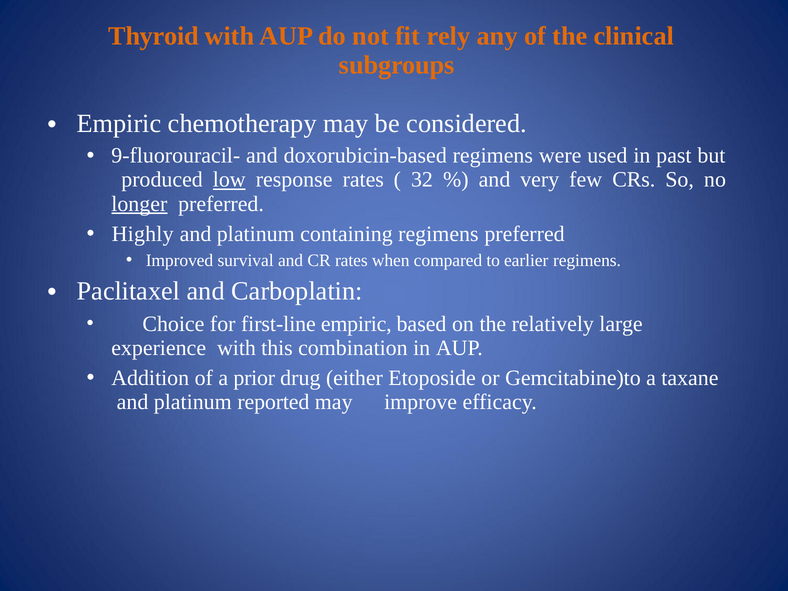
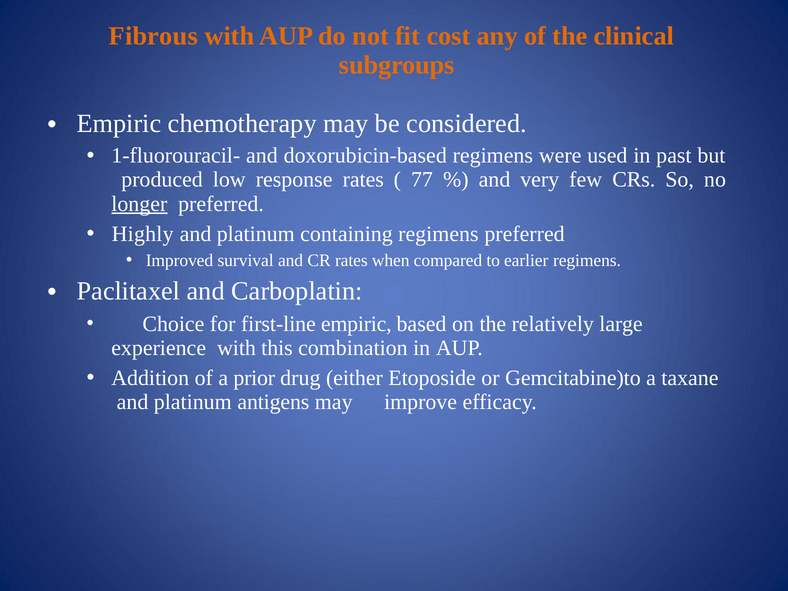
Thyroid: Thyroid -> Fibrous
rely: rely -> cost
9-fluorouracil-: 9-fluorouracil- -> 1-fluorouracil-
low underline: present -> none
32: 32 -> 77
reported: reported -> antigens
